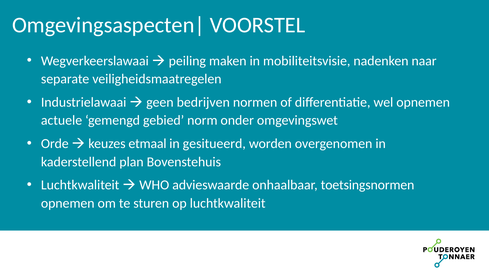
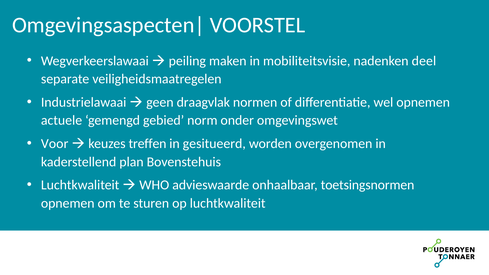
naar: naar -> deel
bedrijven: bedrijven -> draagvlak
Orde: Orde -> Voor
etmaal: etmaal -> treffen
